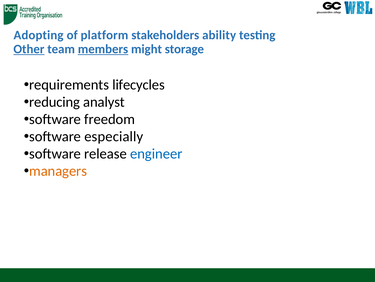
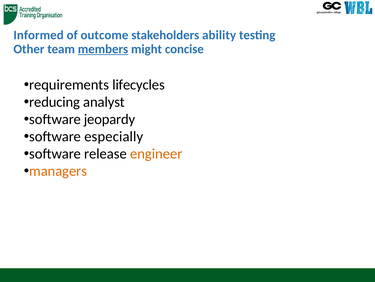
Adopting: Adopting -> Informed
platform: platform -> outcome
Other underline: present -> none
storage: storage -> concise
freedom: freedom -> jeopardy
engineer colour: blue -> orange
